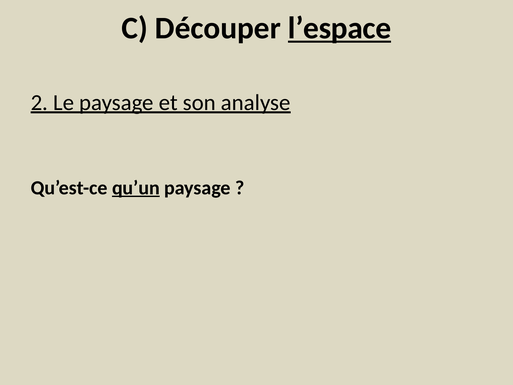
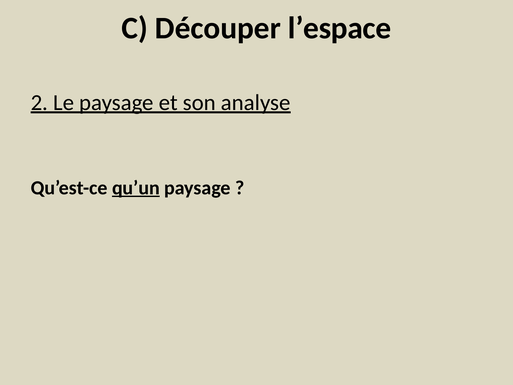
l’espace underline: present -> none
